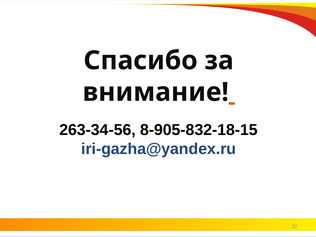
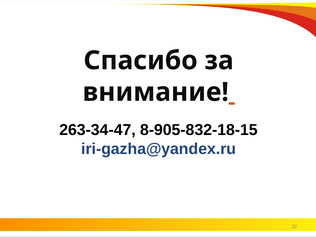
263-34-56: 263-34-56 -> 263-34-47
